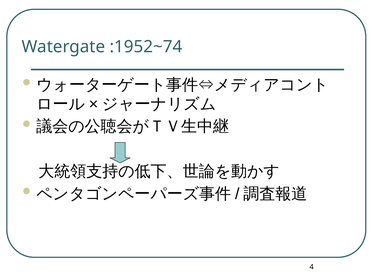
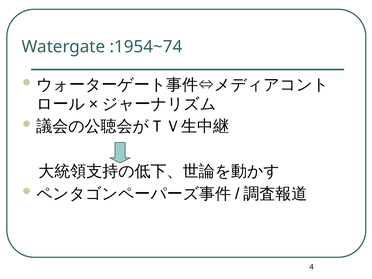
:1952~74: :1952~74 -> :1954~74
